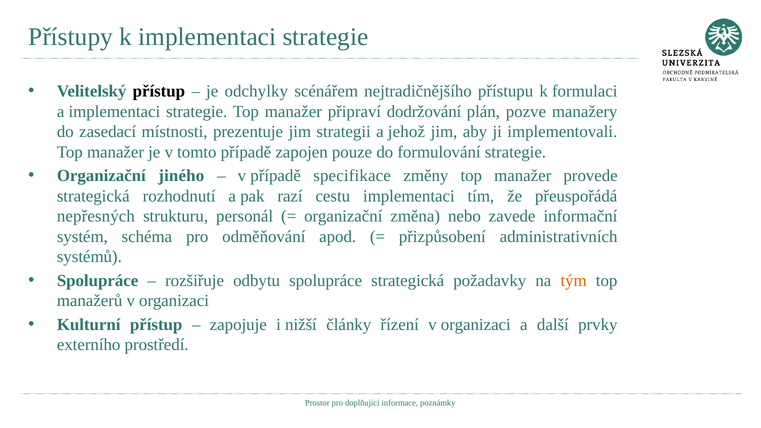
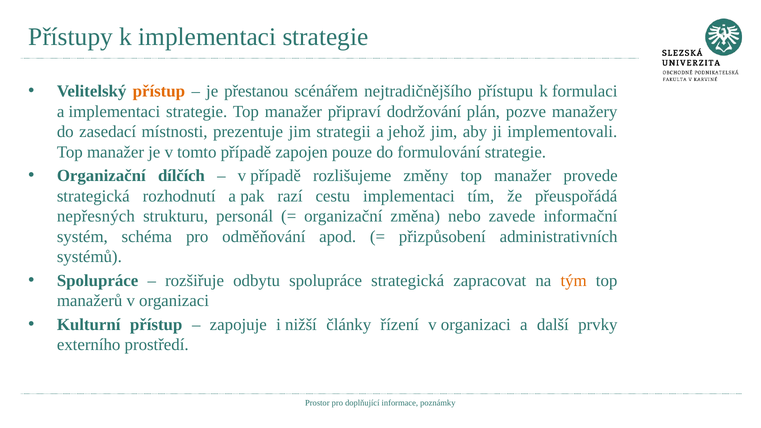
přístup at (159, 91) colour: black -> orange
odchylky: odchylky -> přestanou
jiného: jiného -> dílčích
specifikace: specifikace -> rozlišujeme
požadavky: požadavky -> zapracovat
